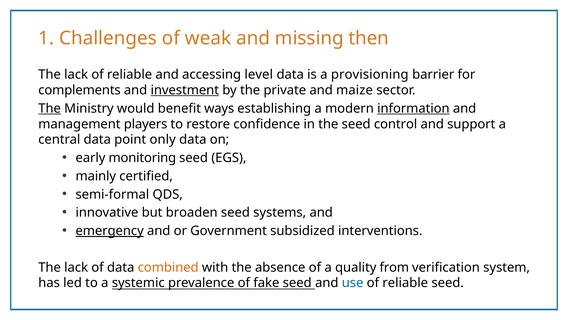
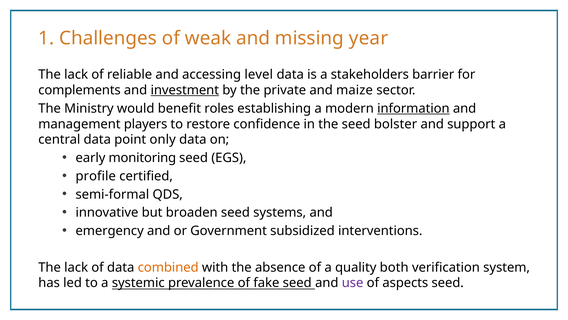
then: then -> year
provisioning: provisioning -> stakeholders
The at (50, 108) underline: present -> none
ways: ways -> roles
control: control -> bolster
mainly: mainly -> profile
emergency underline: present -> none
from: from -> both
use colour: blue -> purple
reliable at (405, 283): reliable -> aspects
